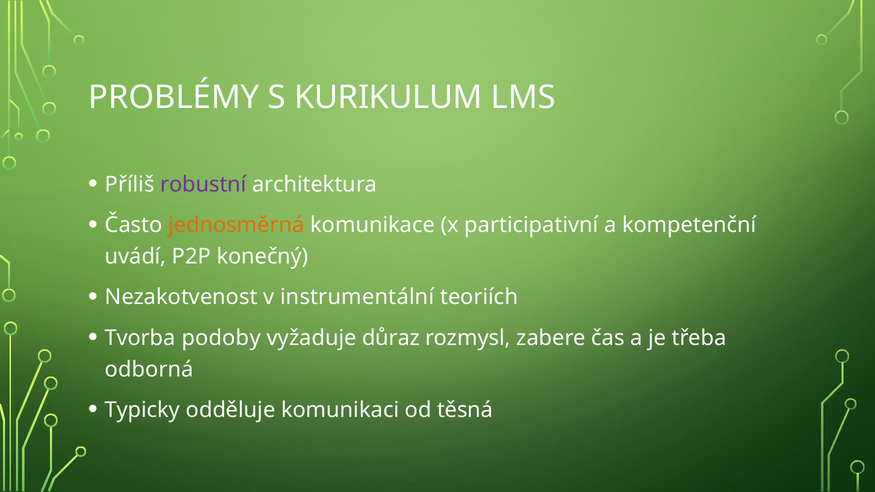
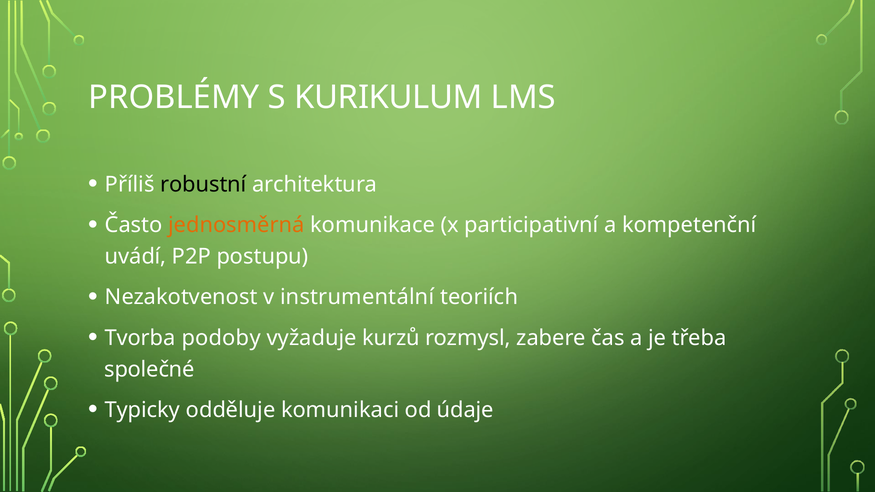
robustní colour: purple -> black
konečný: konečný -> postupu
důraz: důraz -> kurzů
odborná: odborná -> společné
těsná: těsná -> údaje
